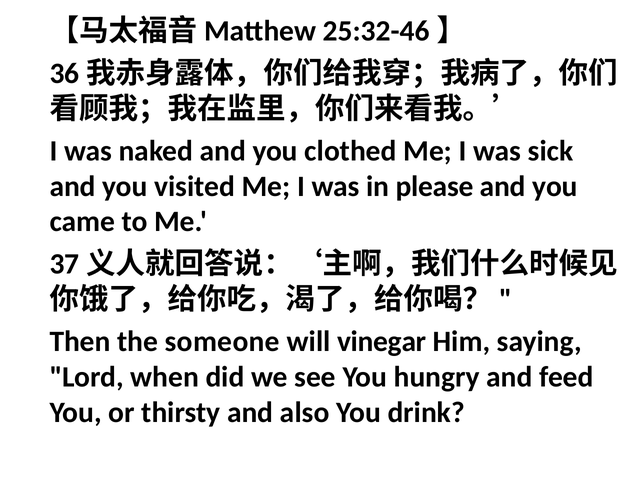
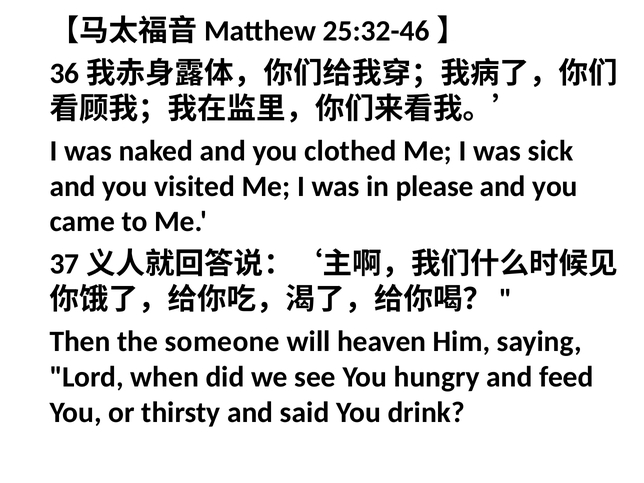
vinegar: vinegar -> heaven
also: also -> said
